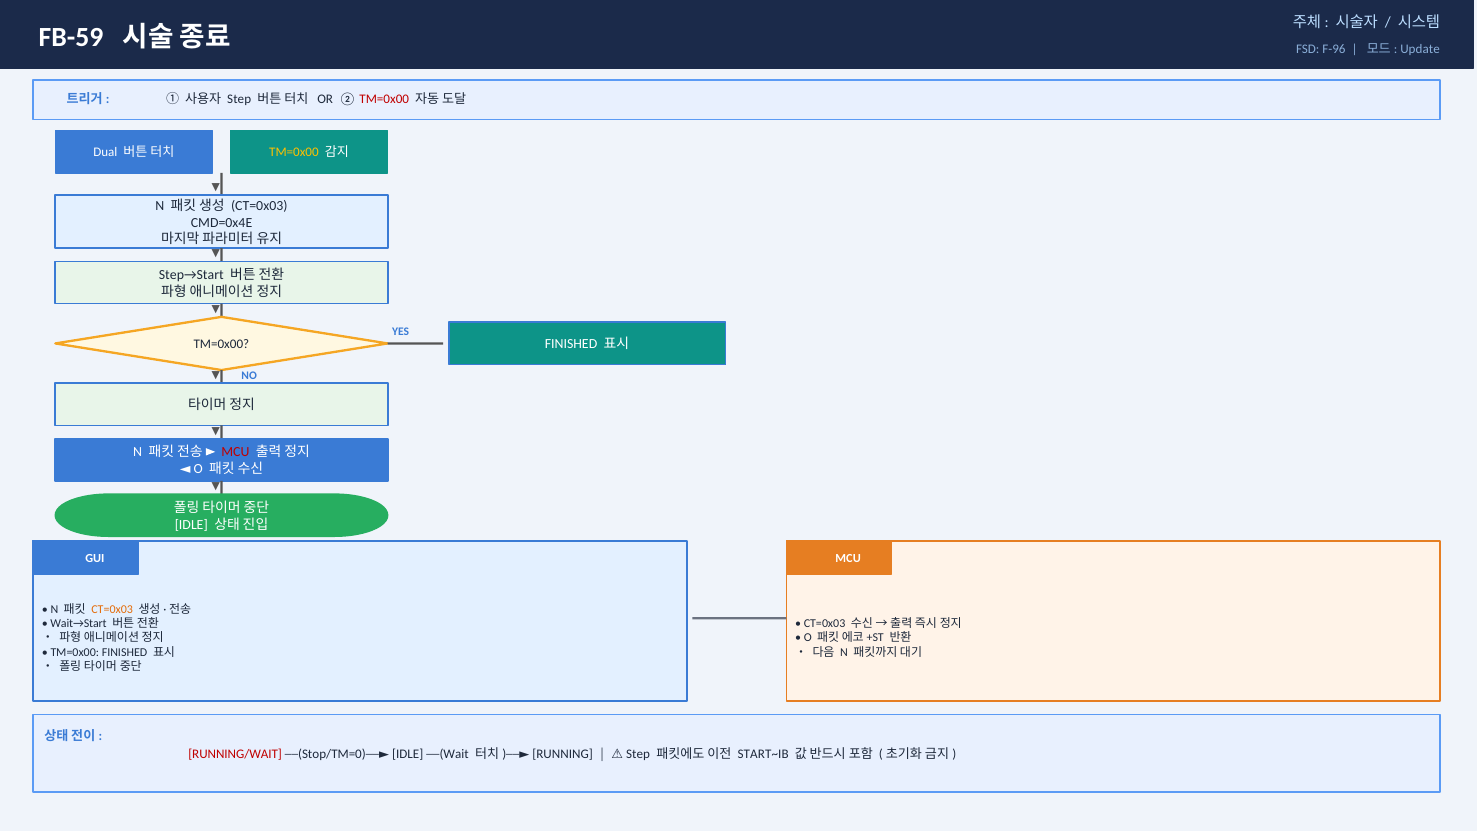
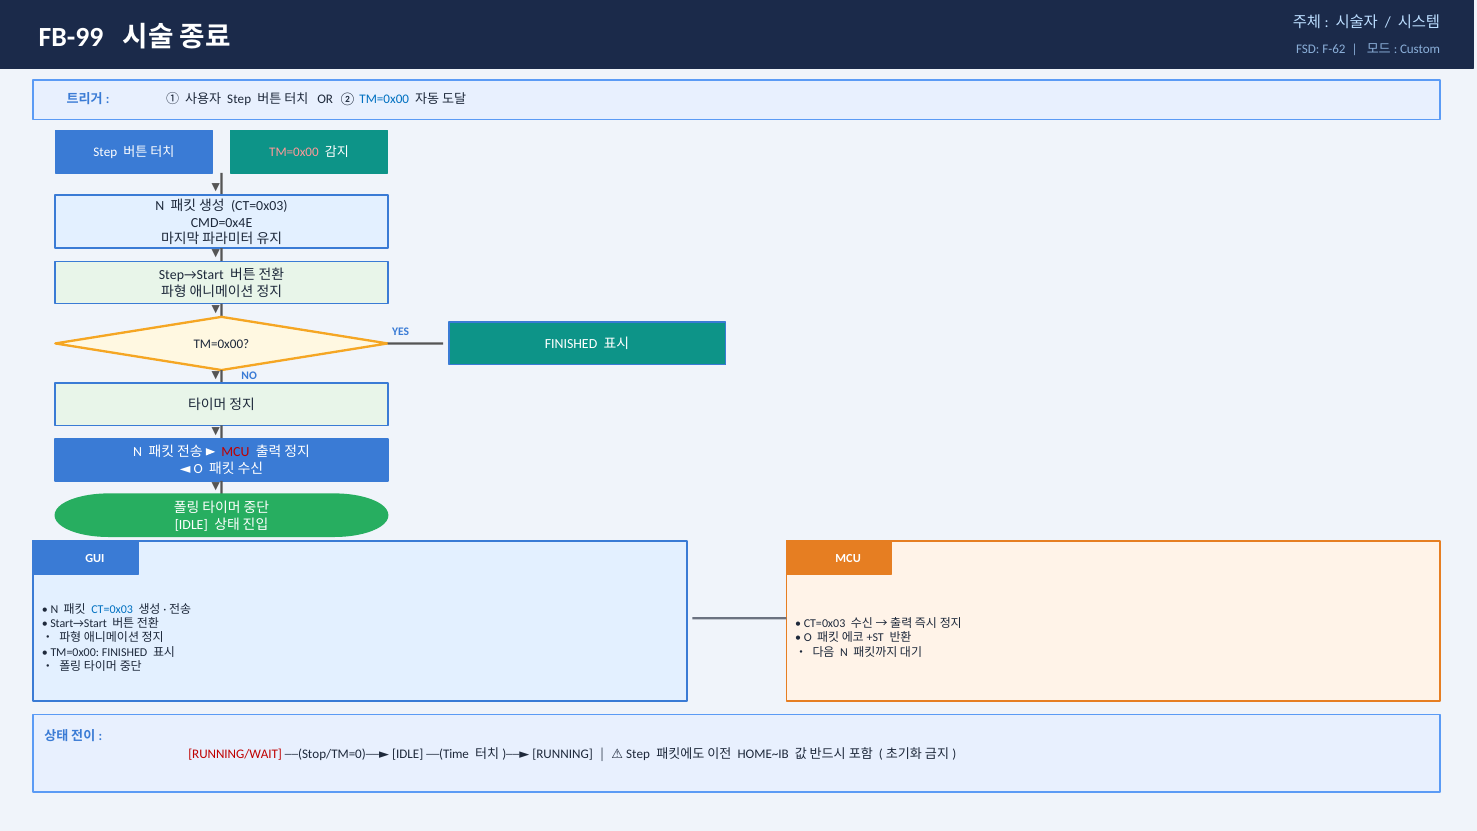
FB-59: FB-59 -> FB-99
F-96: F-96 -> F-62
Update: Update -> Custom
TM=0x00 at (384, 99) colour: red -> blue
Dual at (105, 153): Dual -> Step
TM=0x00 at (294, 153) colour: yellow -> pink
CT=0x03 at (112, 609) colour: orange -> blue
Wait→Start: Wait→Start -> Start→Start
START~IB: START~IB -> HOME~IB
──(Wait: ──(Wait -> ──(Time
